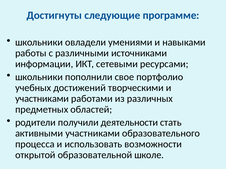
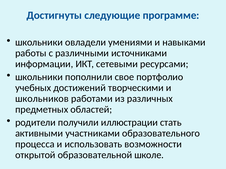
участниками at (42, 99): участниками -> школьников
деятельности: деятельности -> иллюстрации
